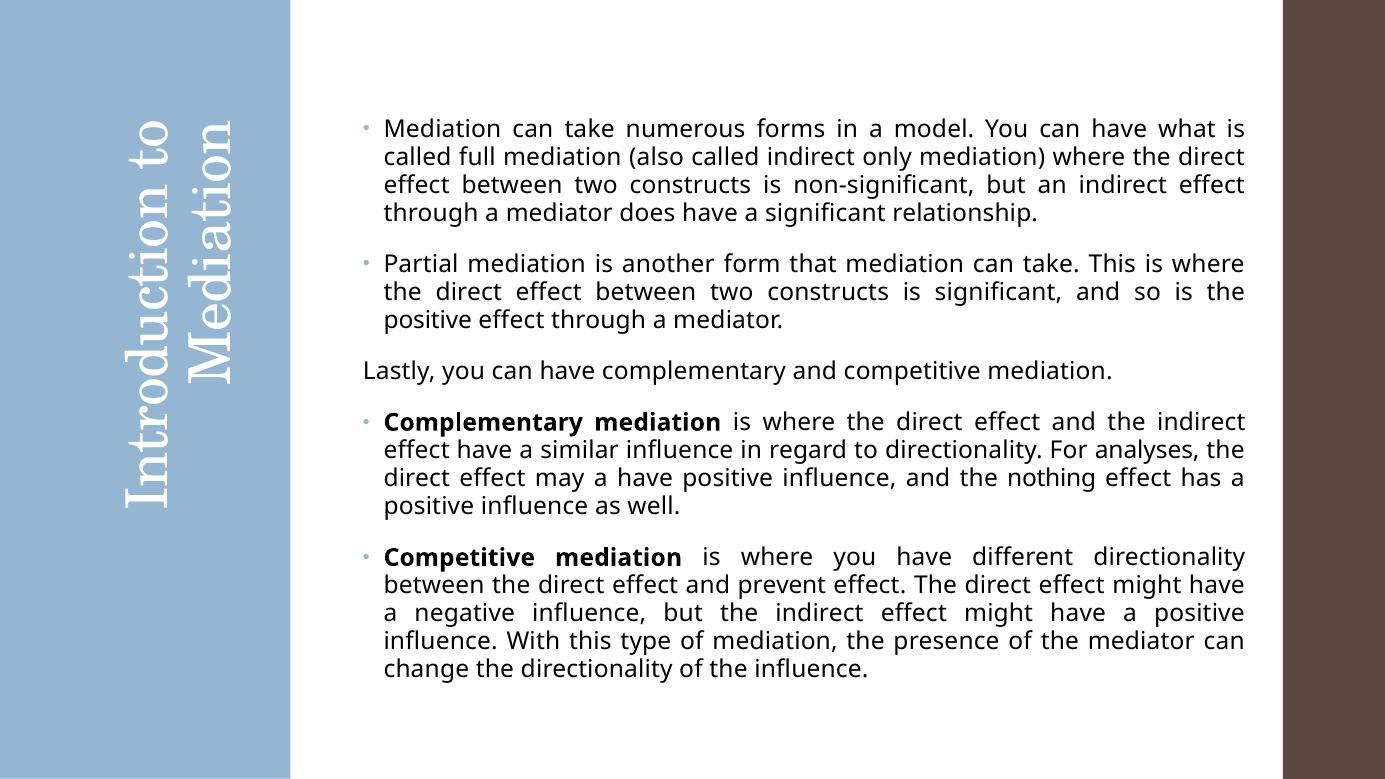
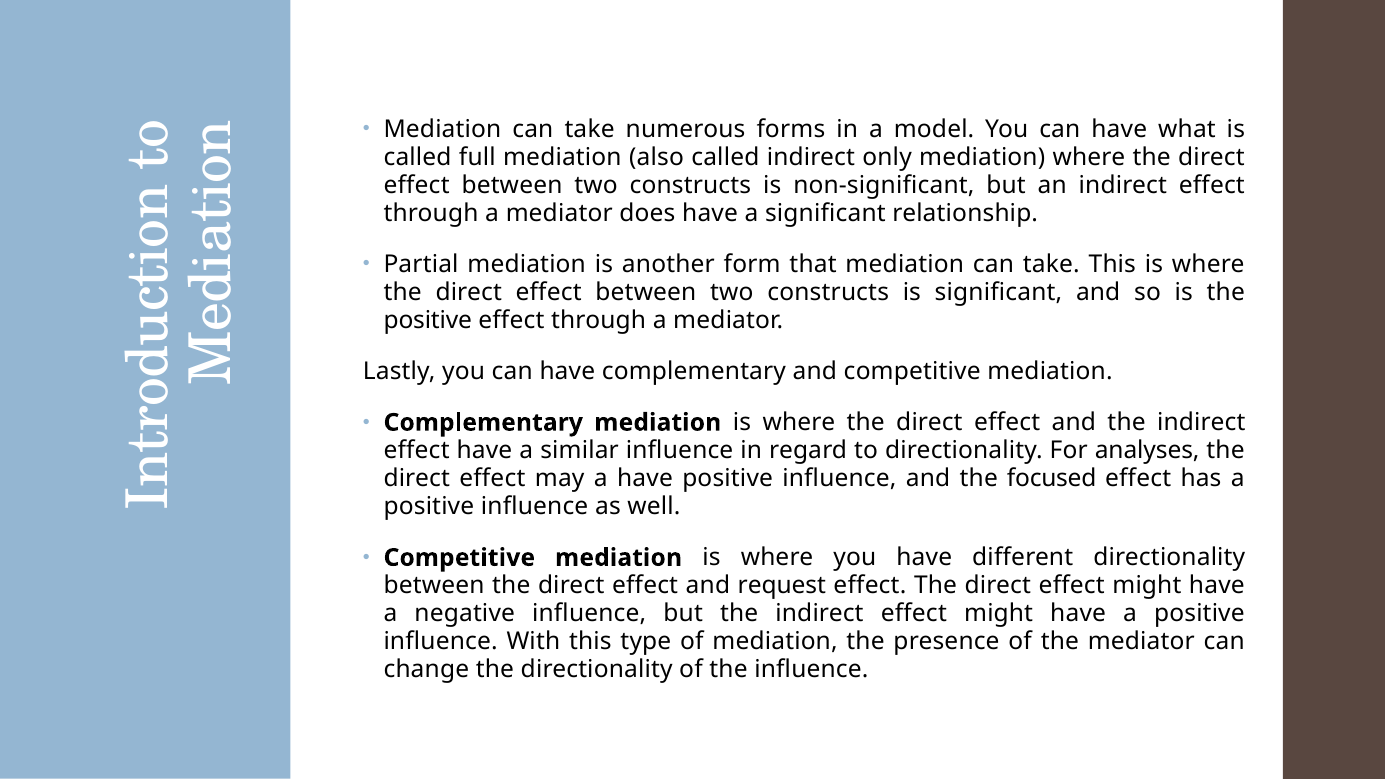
nothing: nothing -> focused
prevent: prevent -> request
